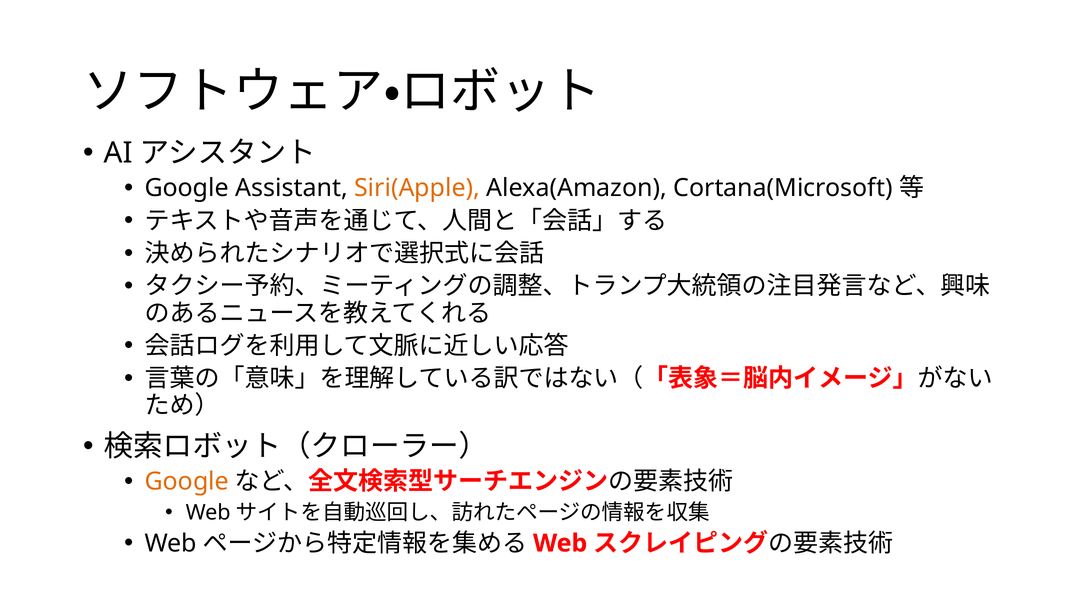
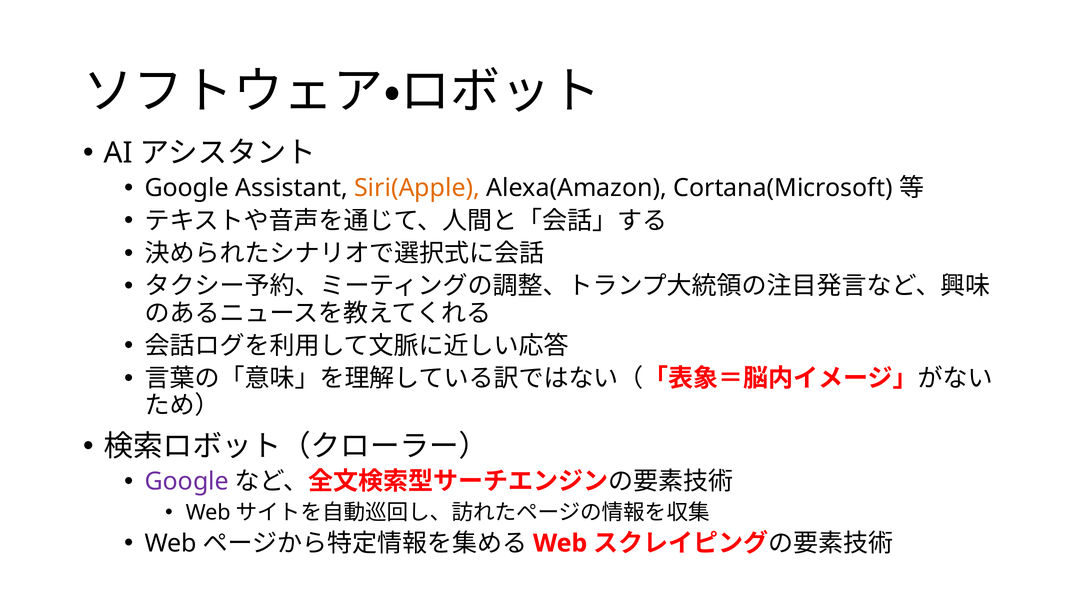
Google at (187, 482) colour: orange -> purple
